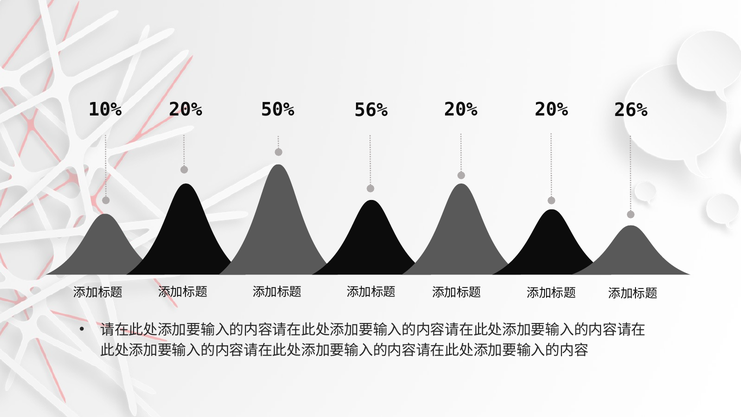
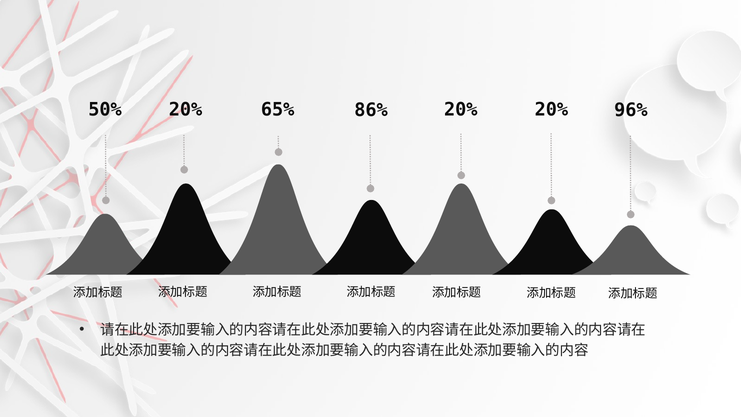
50%: 50% -> 65%
10%: 10% -> 50%
56%: 56% -> 86%
26%: 26% -> 96%
